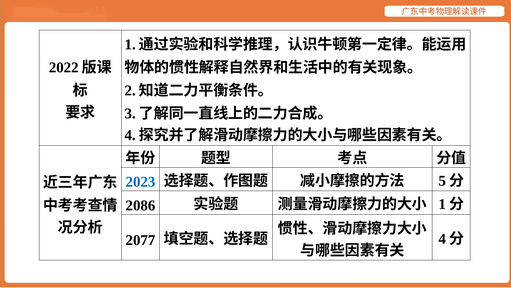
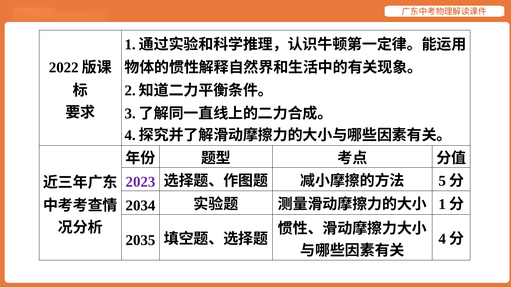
2023 colour: blue -> purple
2086: 2086 -> 2034
2077: 2077 -> 2035
